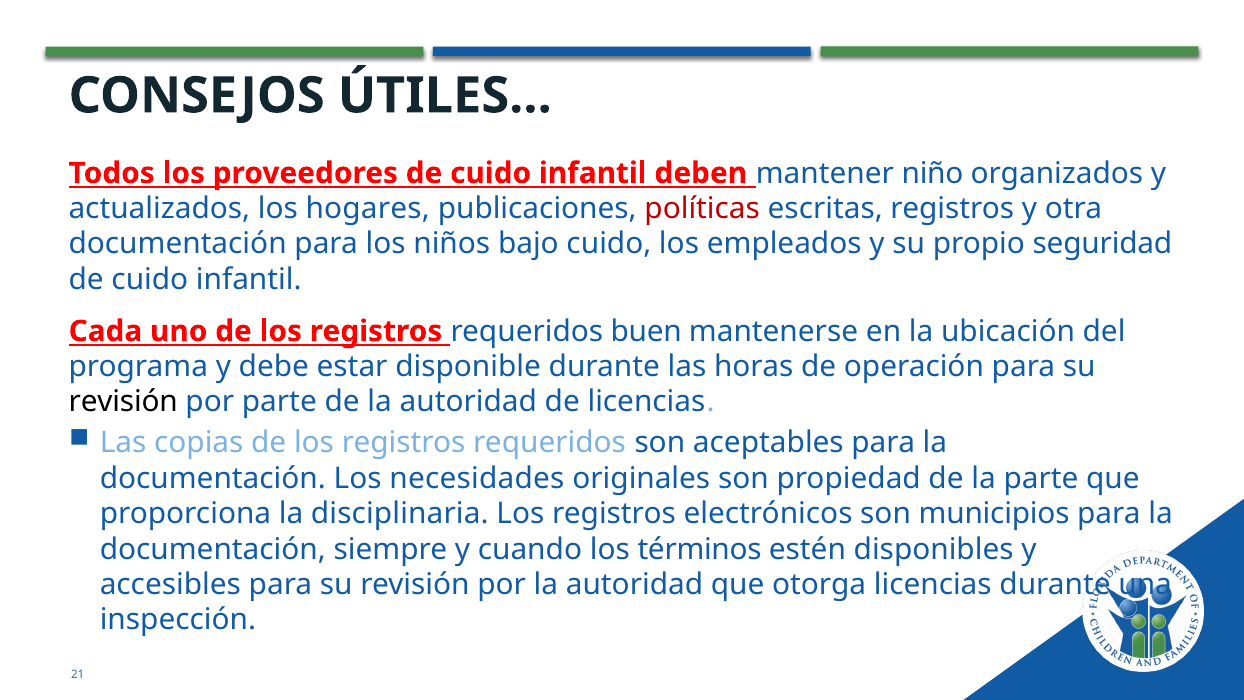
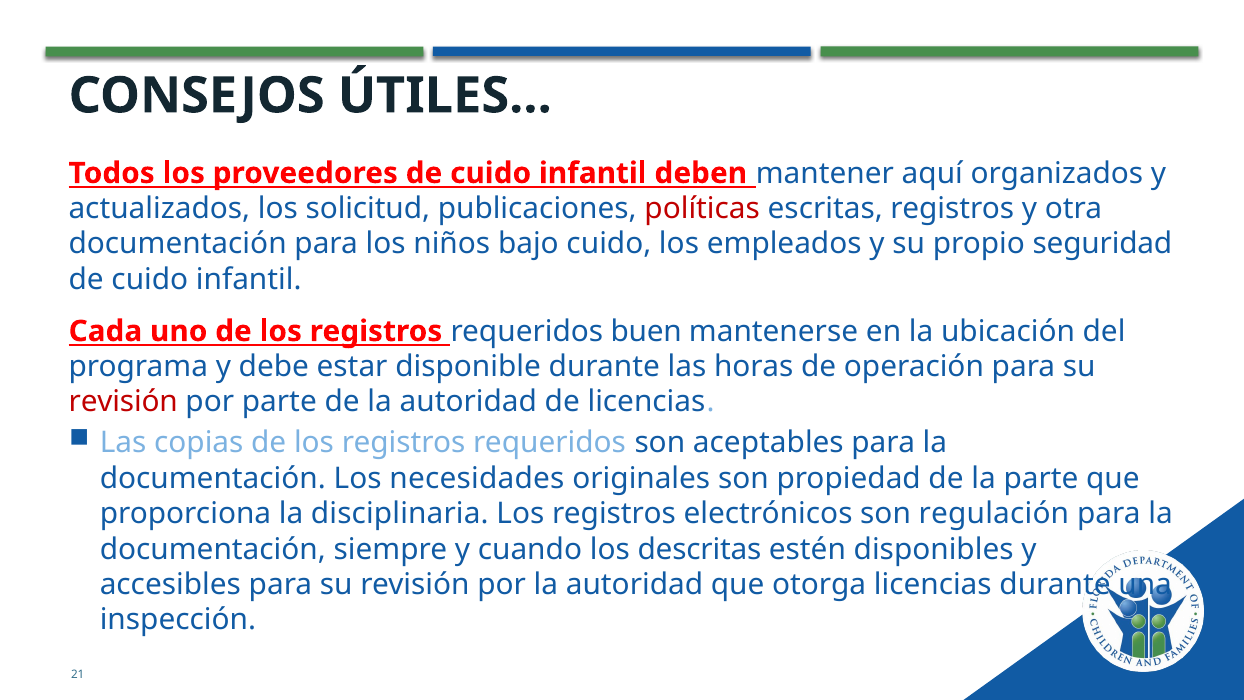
niño: niño -> aquí
hogares: hogares -> solicitud
revisión at (123, 402) colour: black -> red
municipios: municipios -> regulación
términos: términos -> descritas
